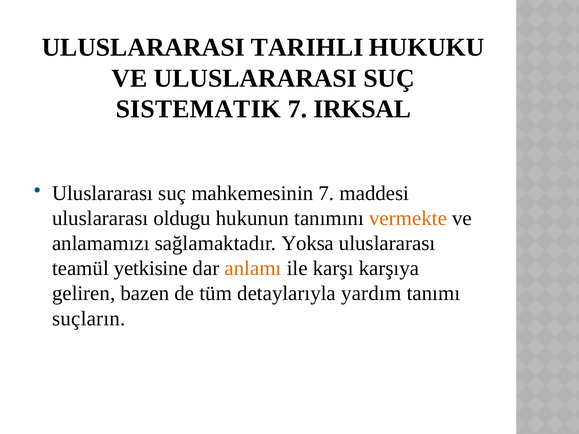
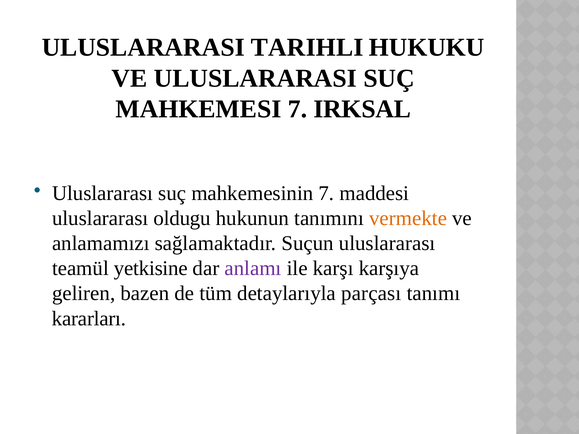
SISTEMATIK: SISTEMATIK -> MAHKEMESI
Yoksa: Yoksa -> Suçun
anlamı colour: orange -> purple
yardım: yardım -> parçası
suçların: suçların -> kararları
